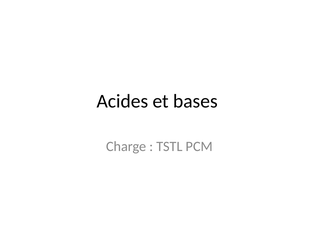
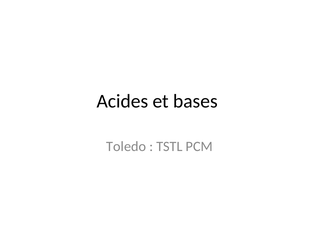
Charge: Charge -> Toledo
